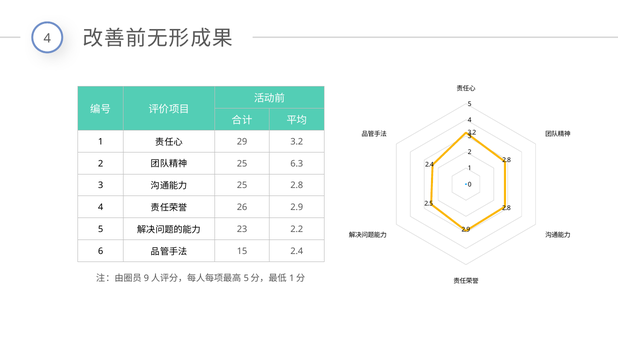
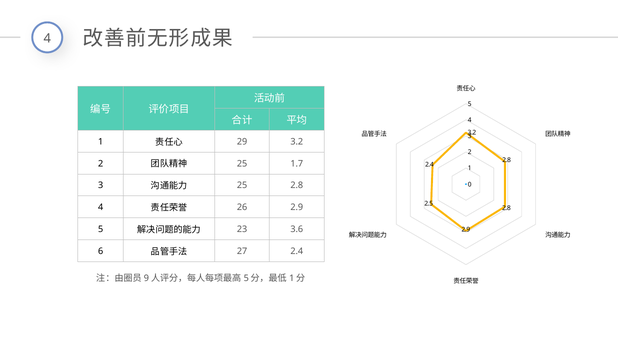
6.3: 6.3 -> 1.7
2.2: 2.2 -> 3.6
15: 15 -> 27
